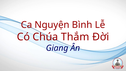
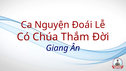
Bình: Bình -> Đoái
